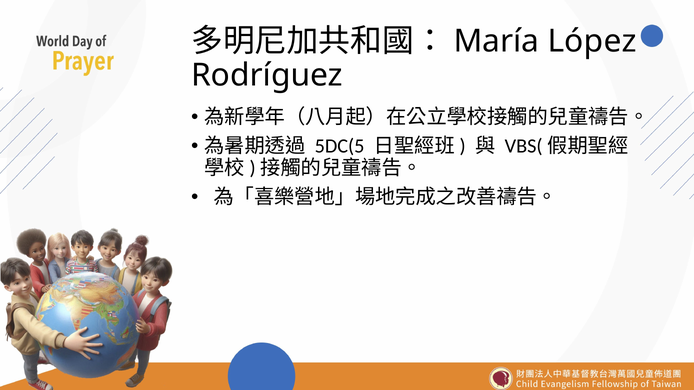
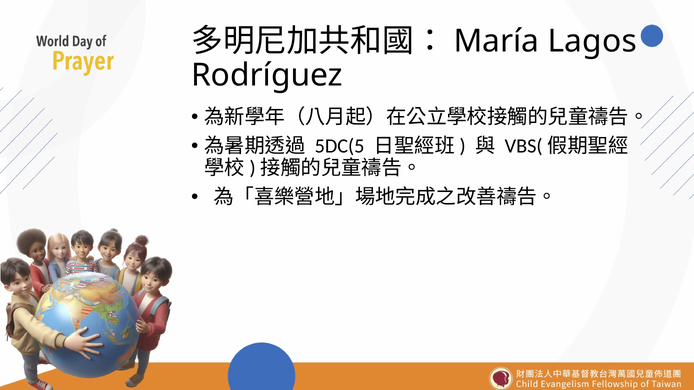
López: López -> Lagos
